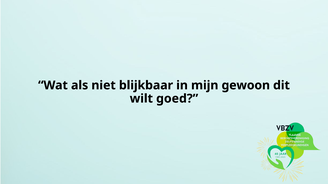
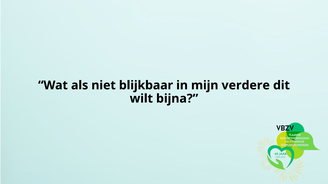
gewoon: gewoon -> verdere
goed: goed -> bijna
